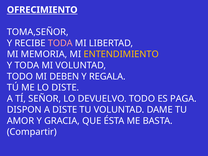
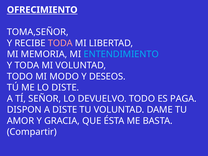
ENTENDIMIENTO colour: yellow -> light blue
DEBEN: DEBEN -> MODO
REGALA: REGALA -> DESEOS
